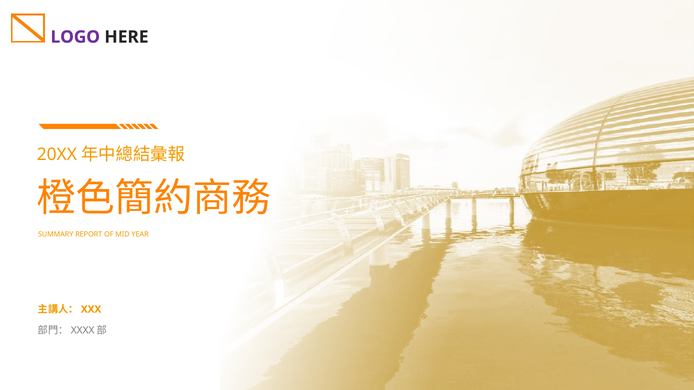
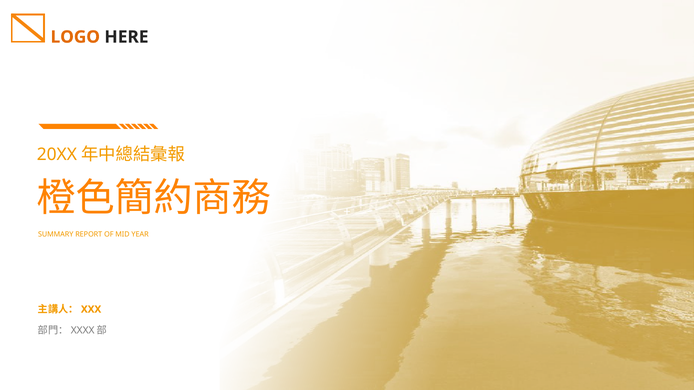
LOGO colour: purple -> orange
